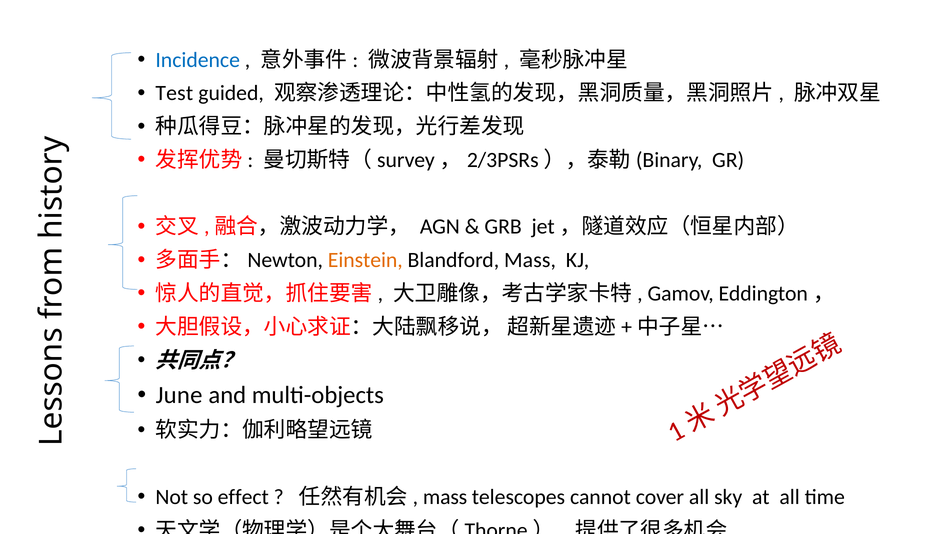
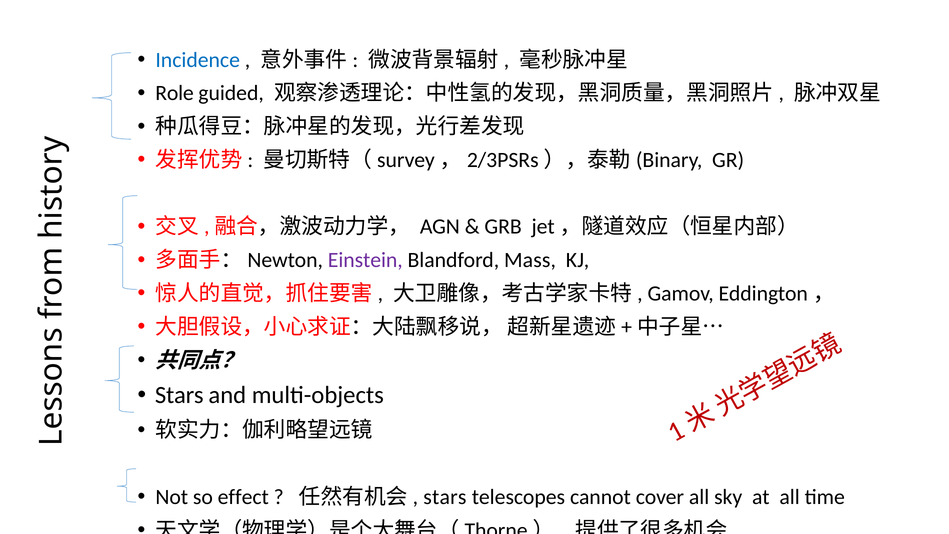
Test: Test -> Role
Einstein colour: orange -> purple
June at (179, 395): June -> Stars
mass at (445, 497): mass -> stars
